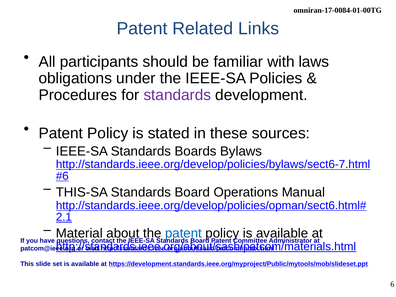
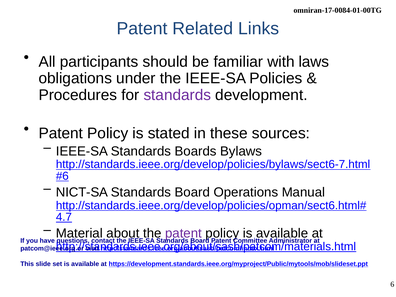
THIS-SA: THIS-SA -> NICT-SA
2.1: 2.1 -> 4.7
patent at (183, 233) colour: blue -> purple
